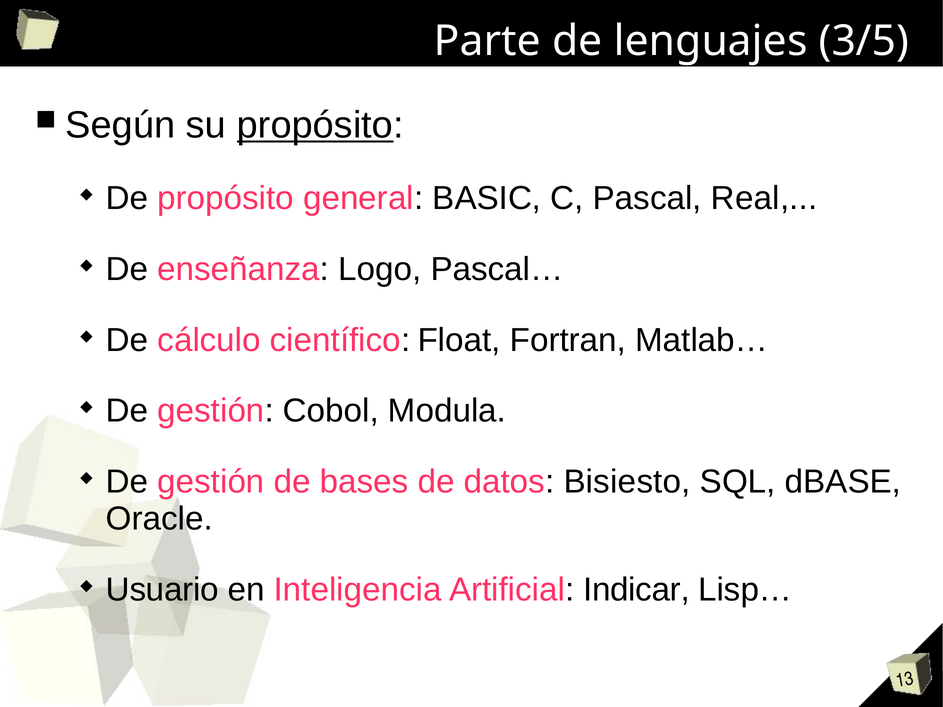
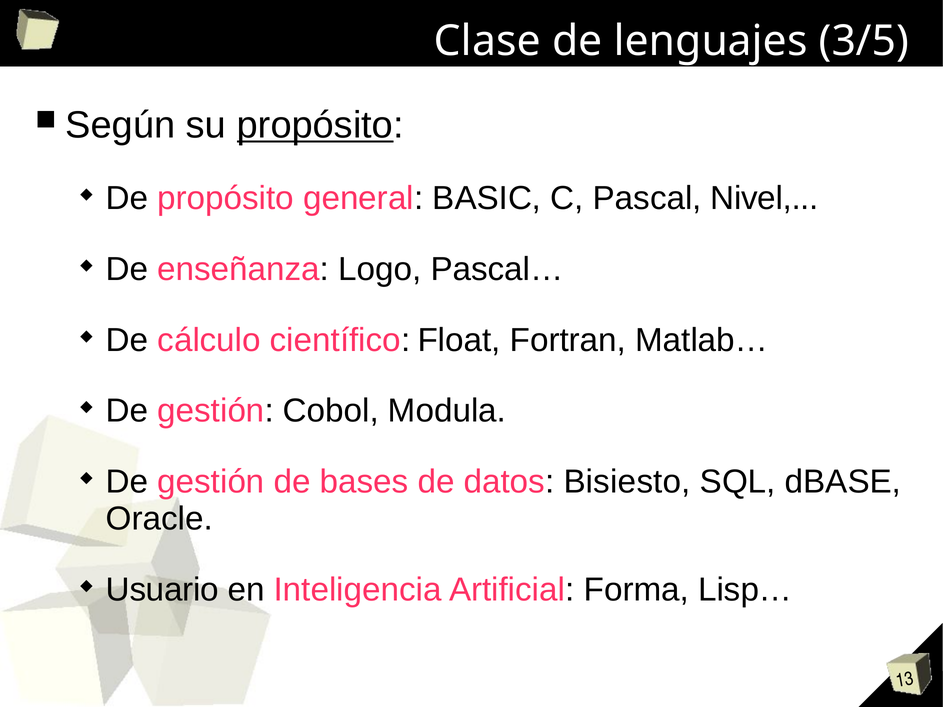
Parte: Parte -> Clase
Real: Real -> Nivel
Indicar: Indicar -> Forma
